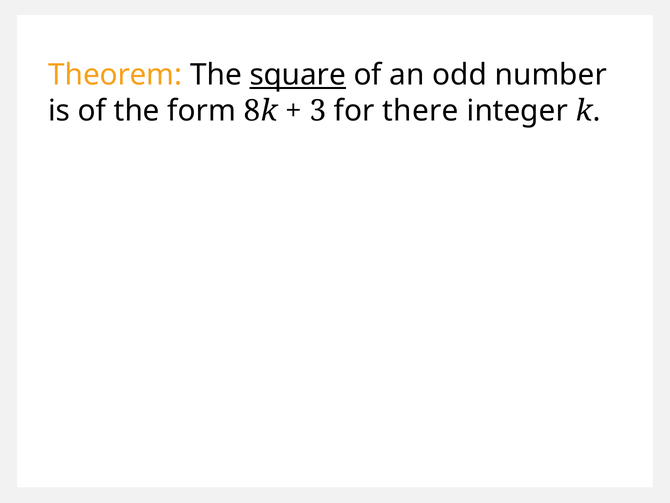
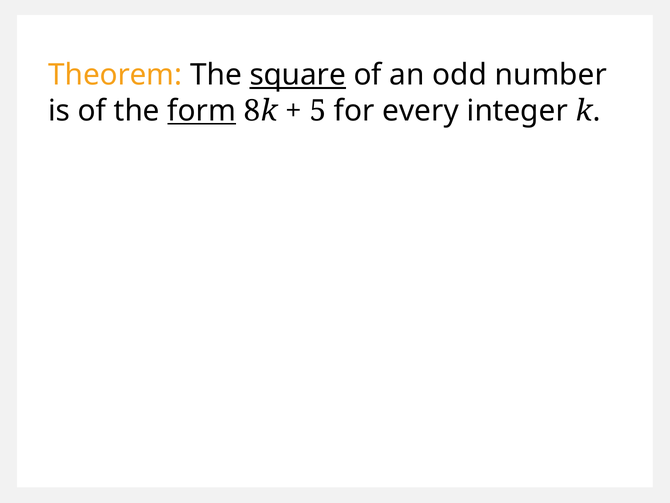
form underline: none -> present
3: 3 -> 5
there: there -> every
